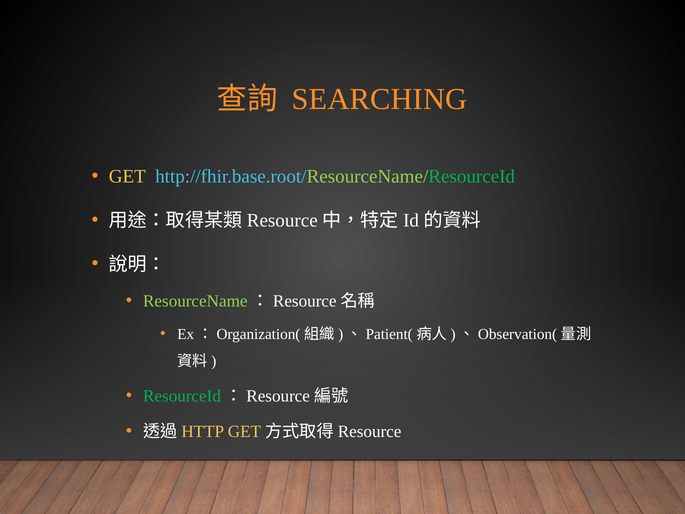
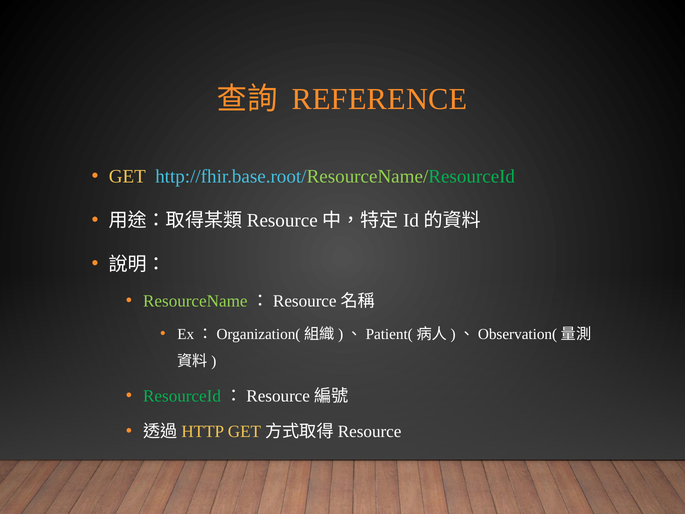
SEARCHING: SEARCHING -> REFERENCE
